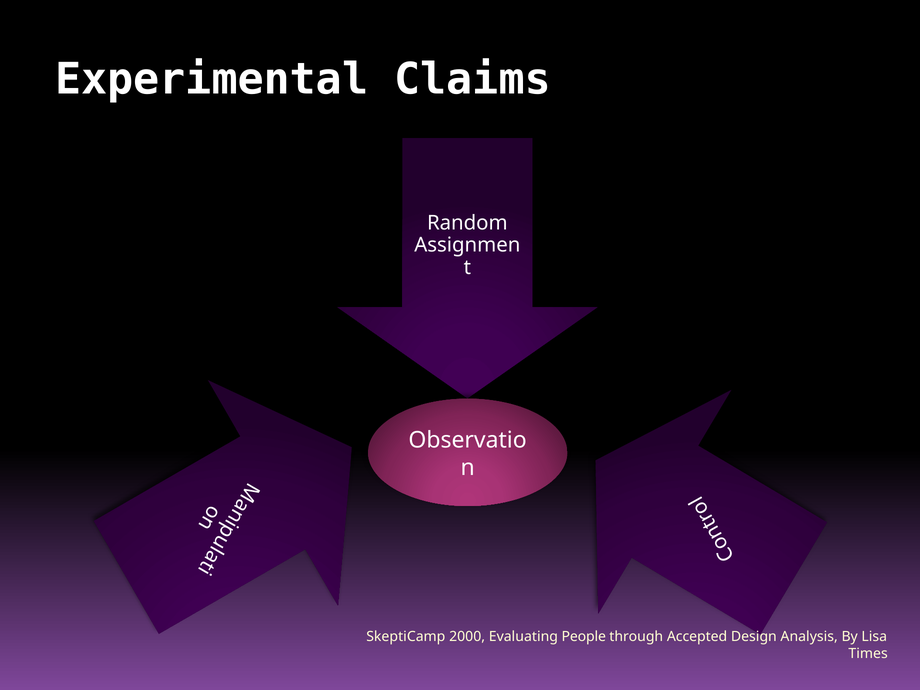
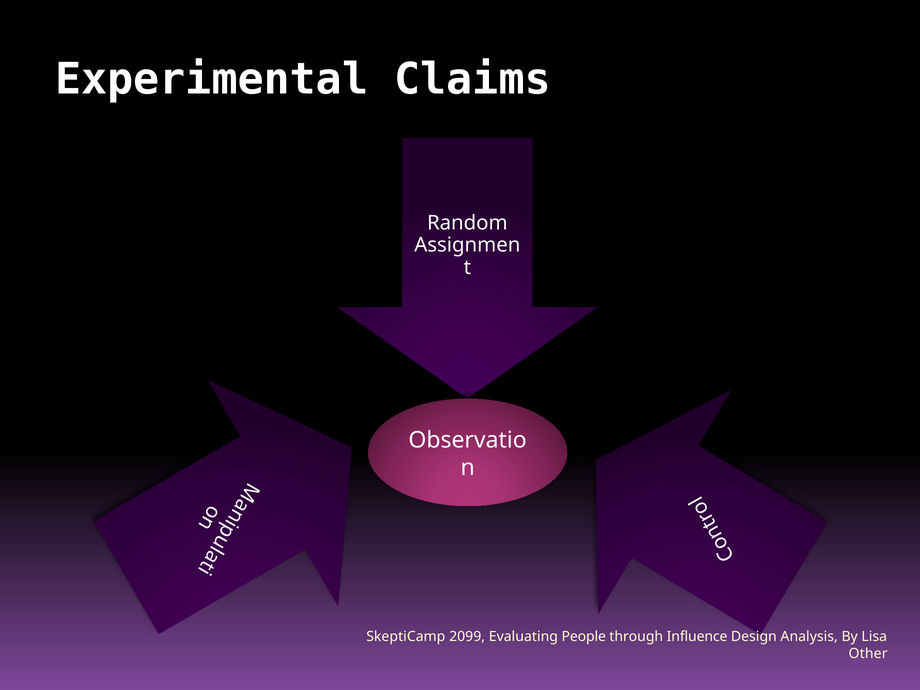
2000: 2000 -> 2099
Accepted: Accepted -> Influence
Times: Times -> Other
